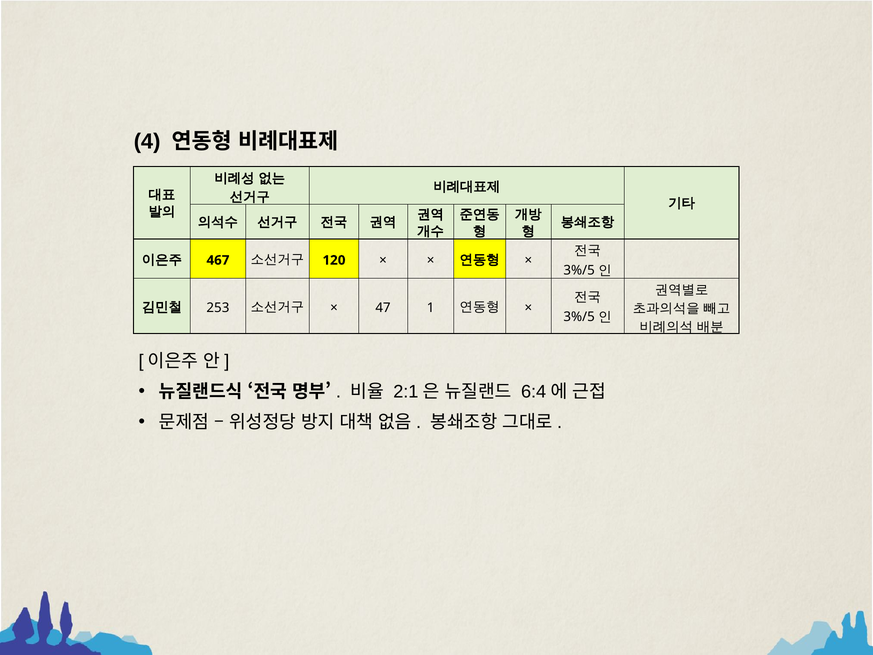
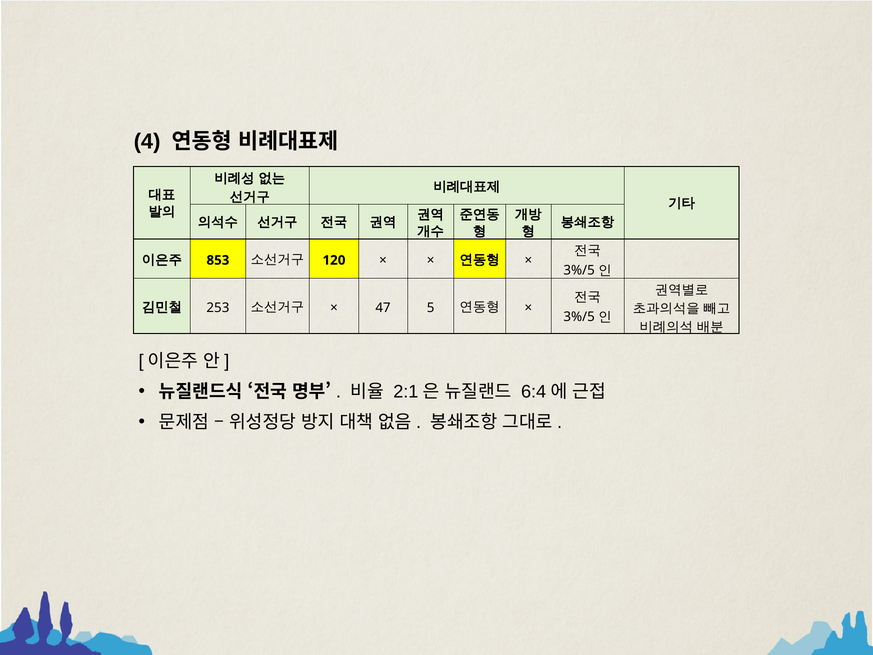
467: 467 -> 853
1: 1 -> 5
